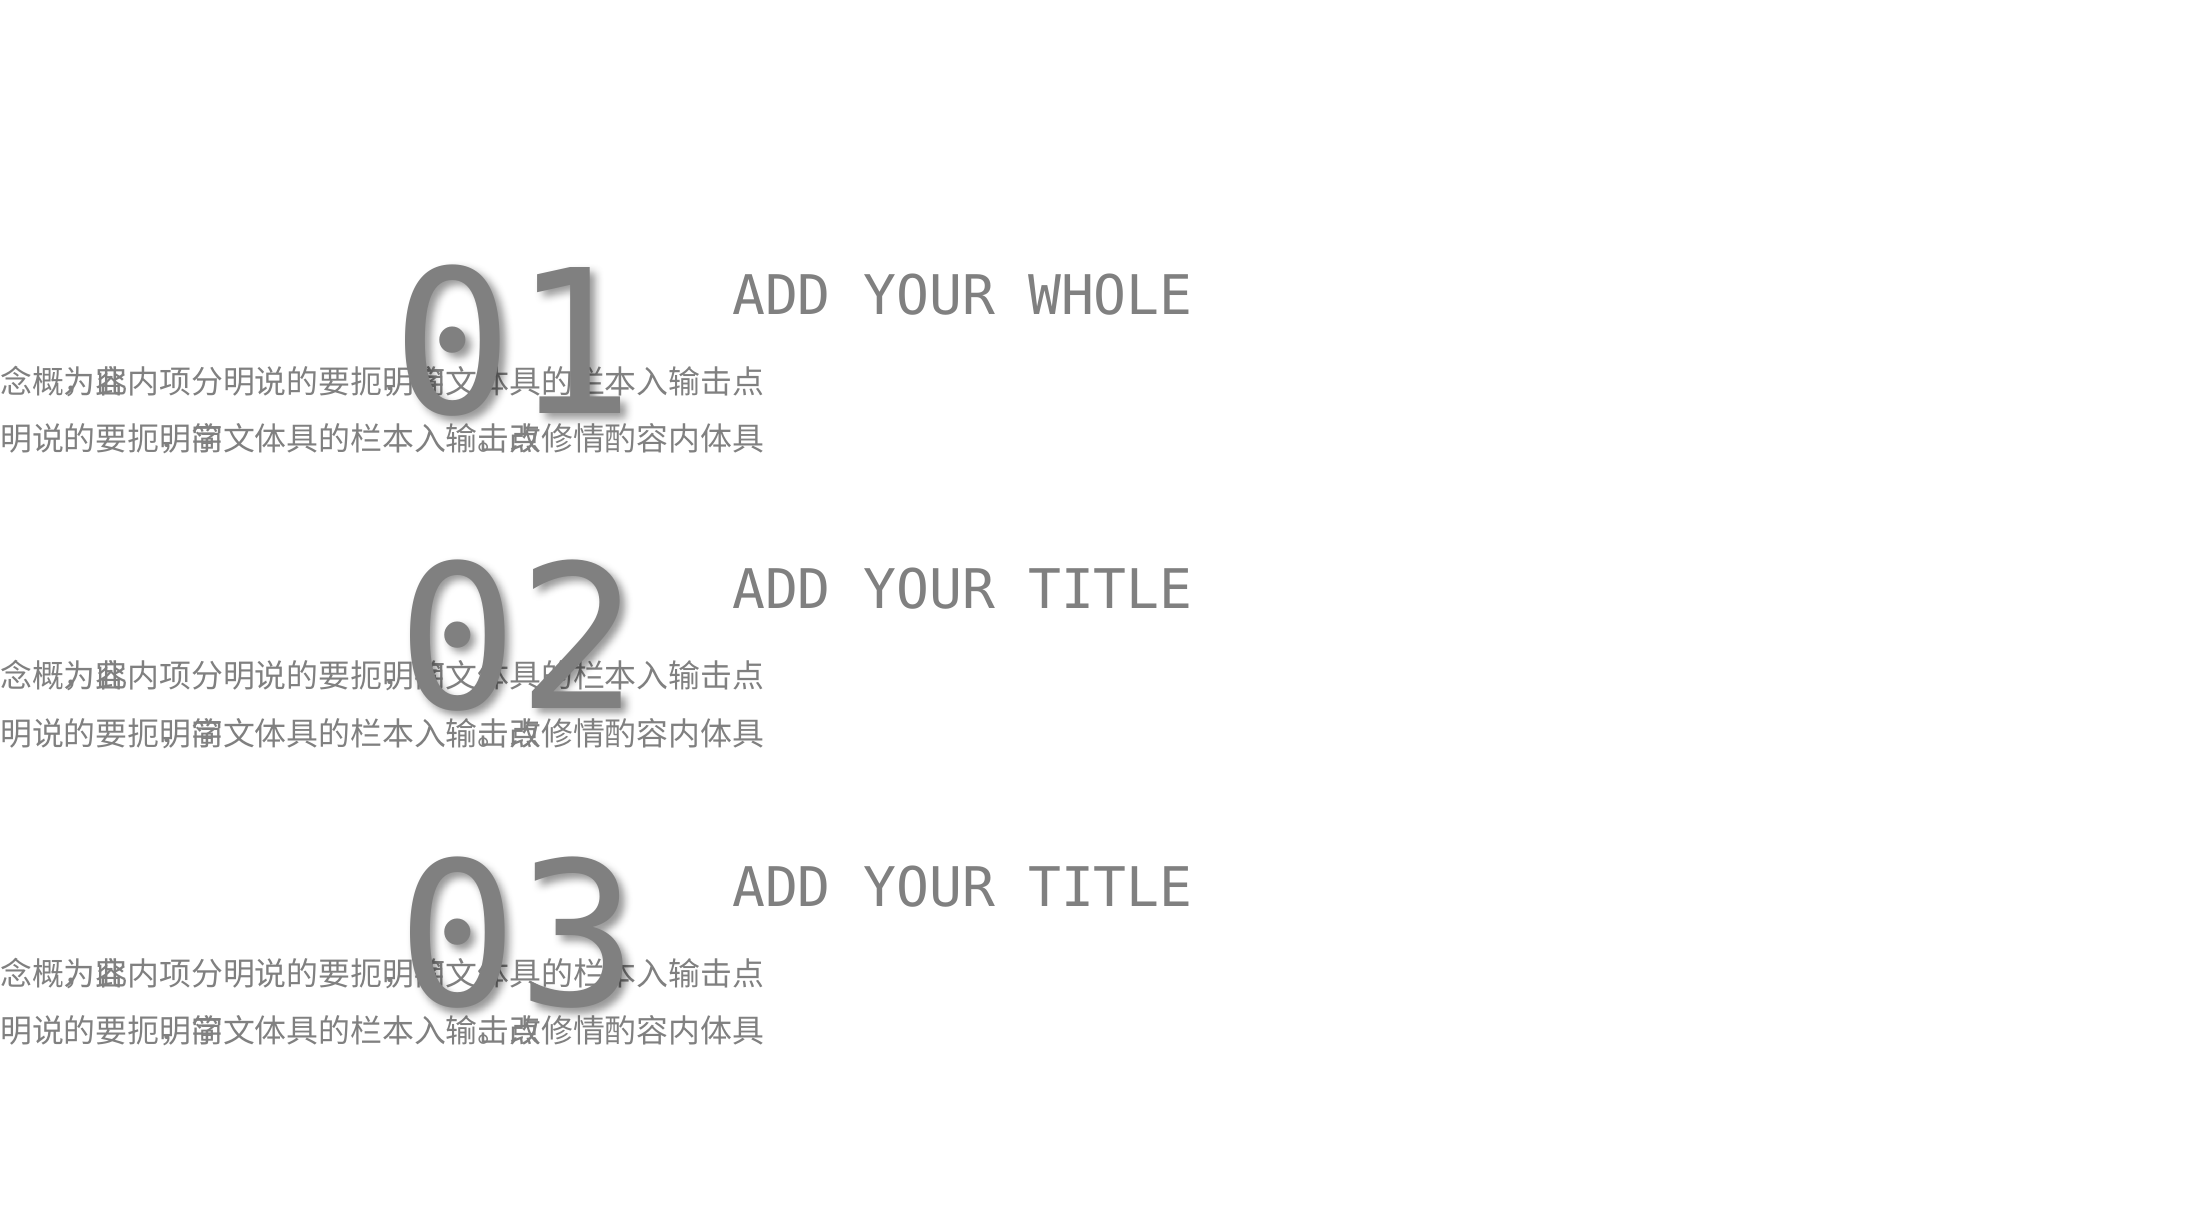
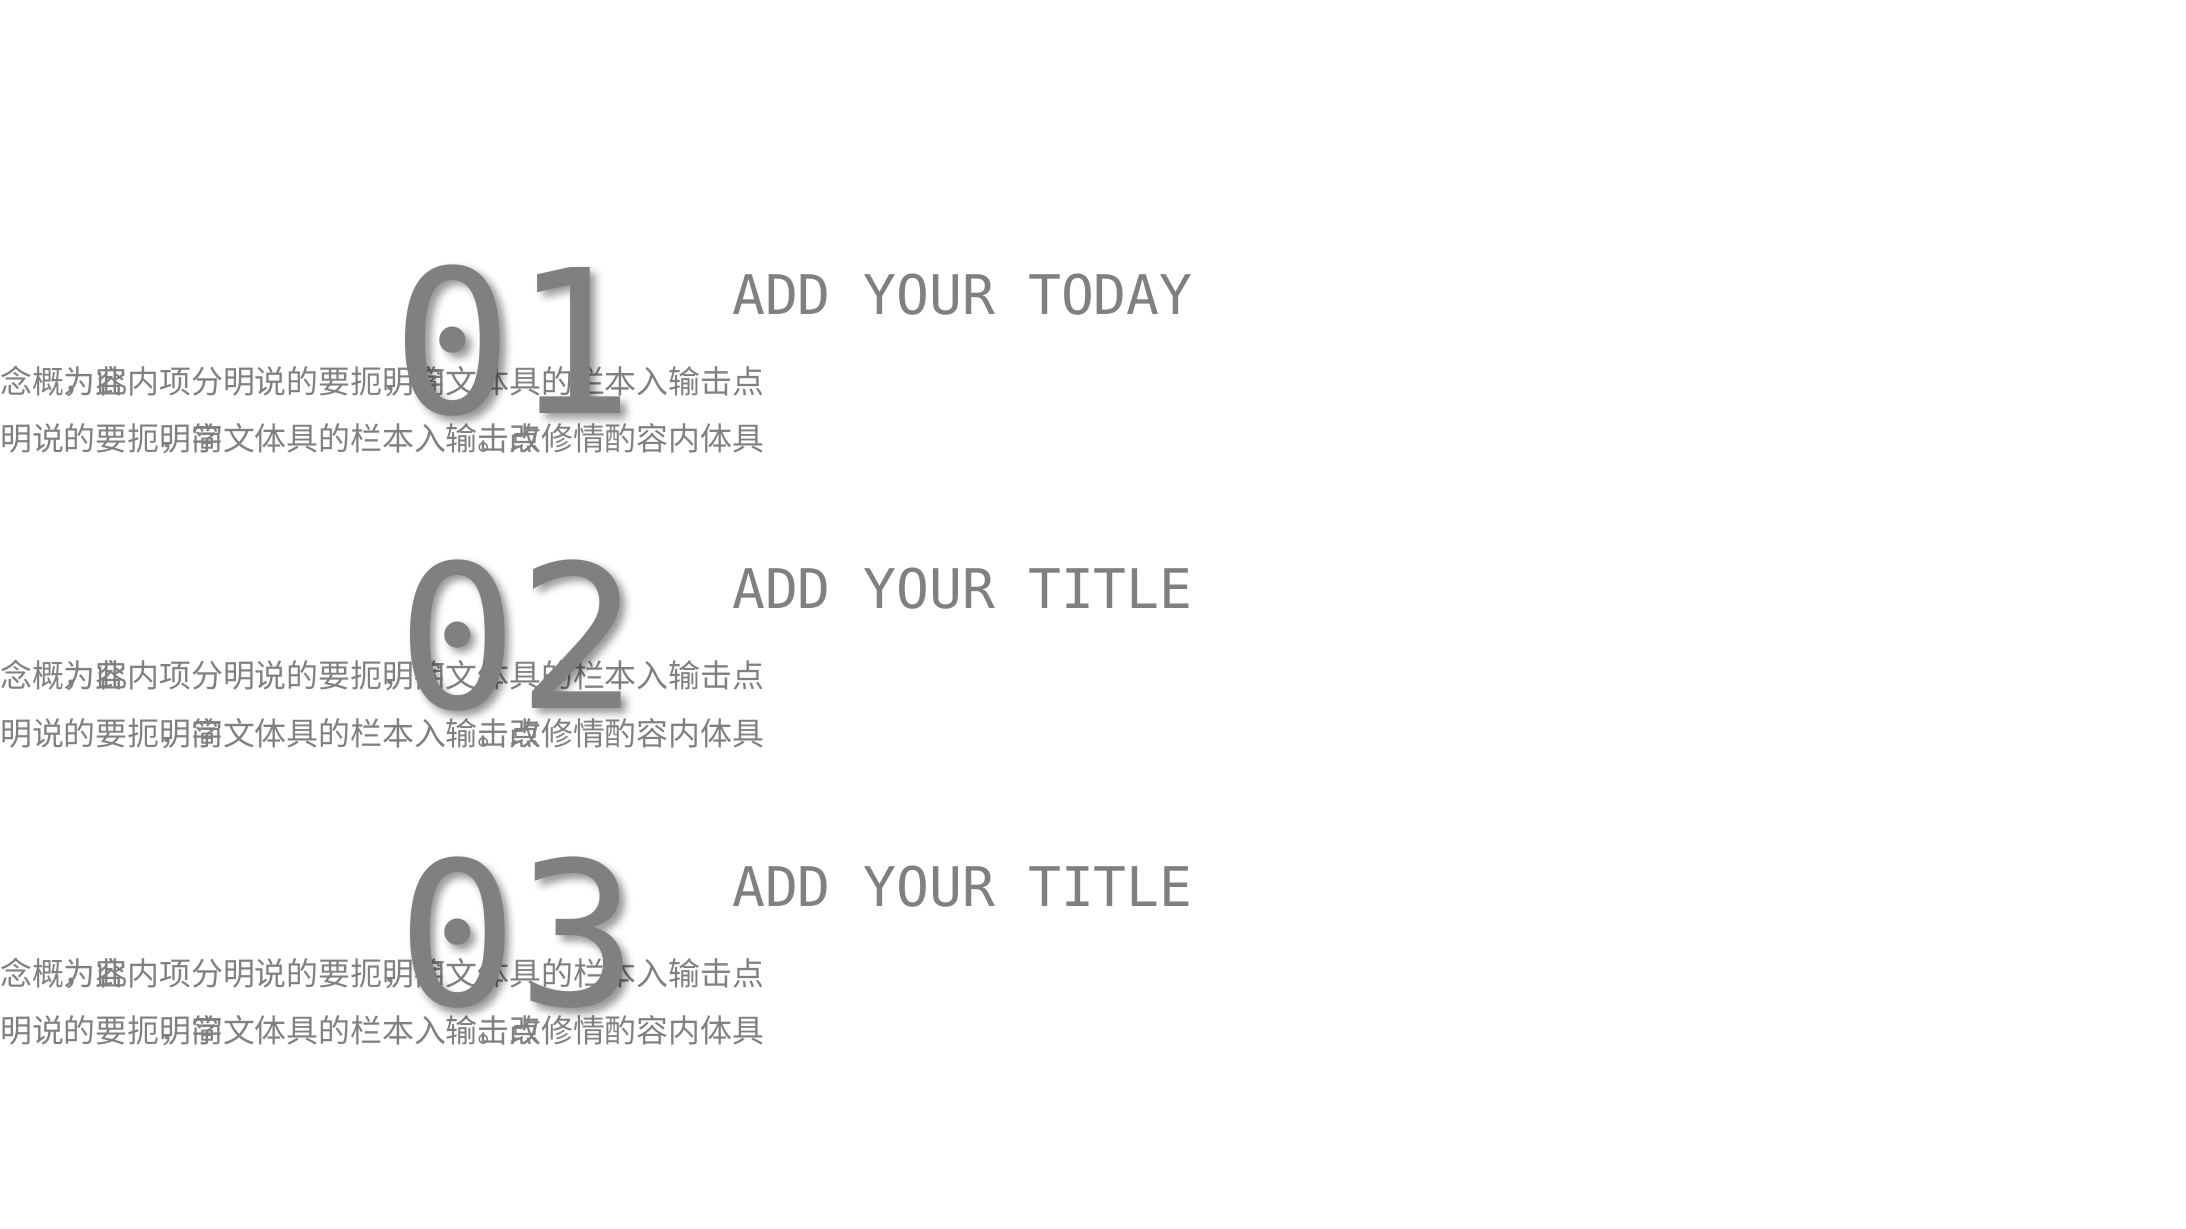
WHOLE: WHOLE -> TODAY
